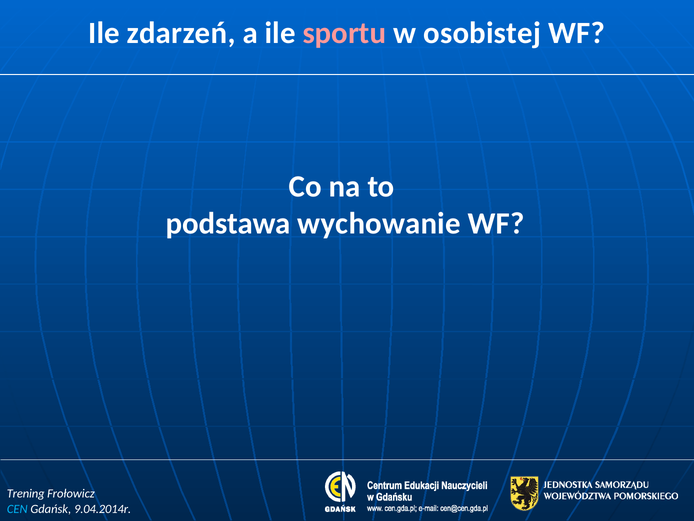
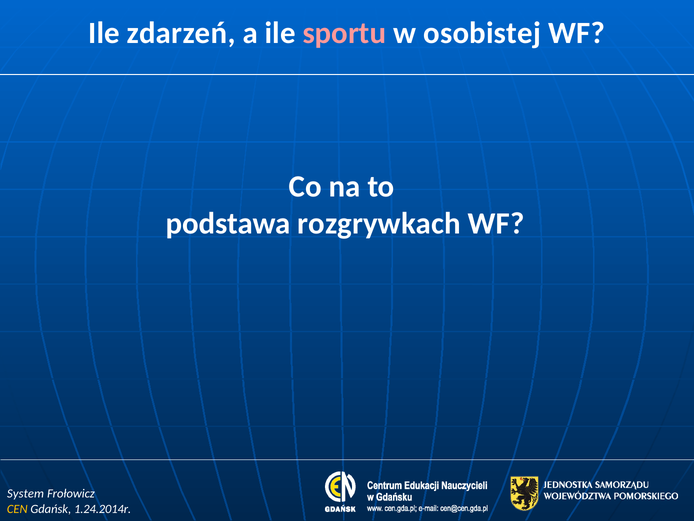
wychowanie: wychowanie -> rozgrywkach
Trening: Trening -> System
CEN colour: light blue -> yellow
9.04.2014r: 9.04.2014r -> 1.24.2014r
